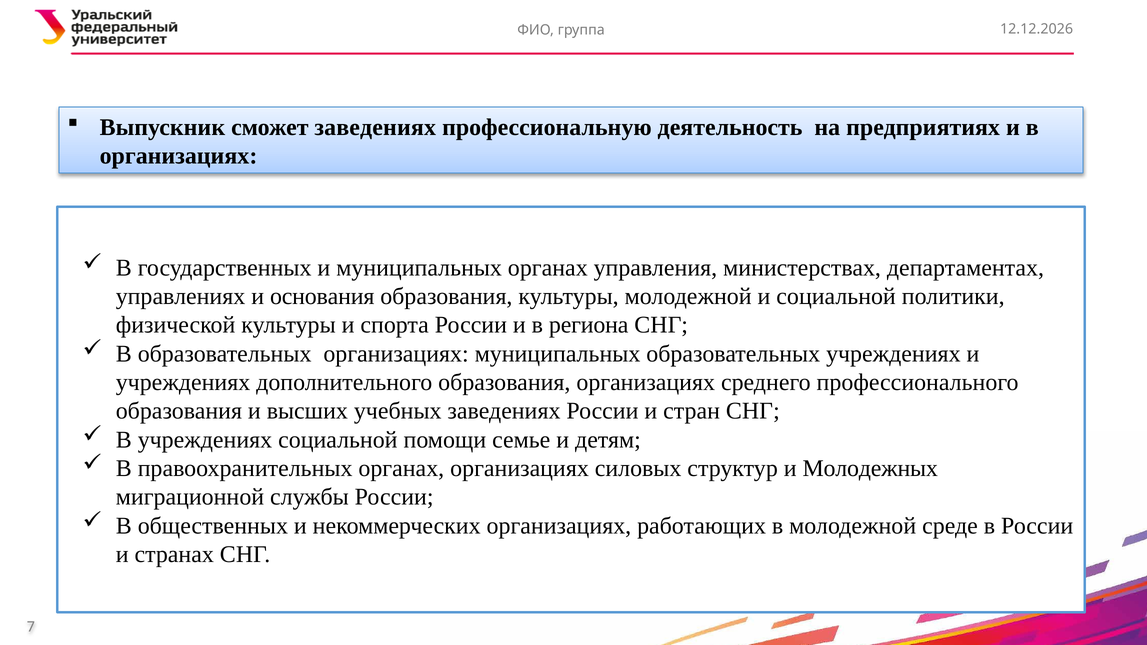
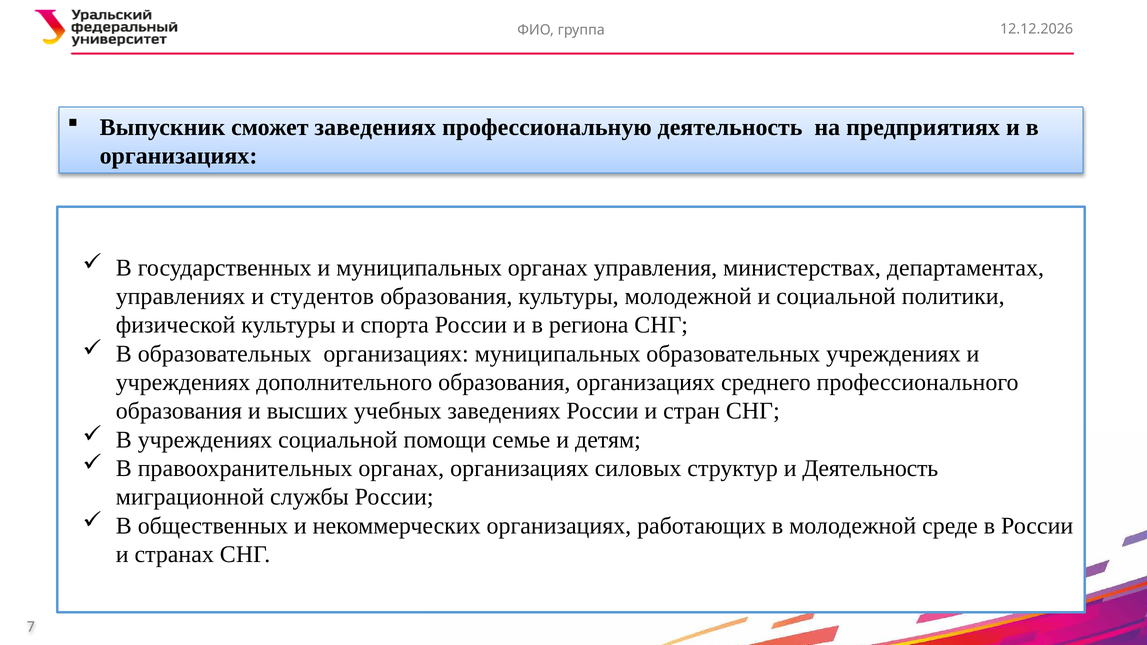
основания: основания -> студентов
и Молодежных: Молодежных -> Деятельность
